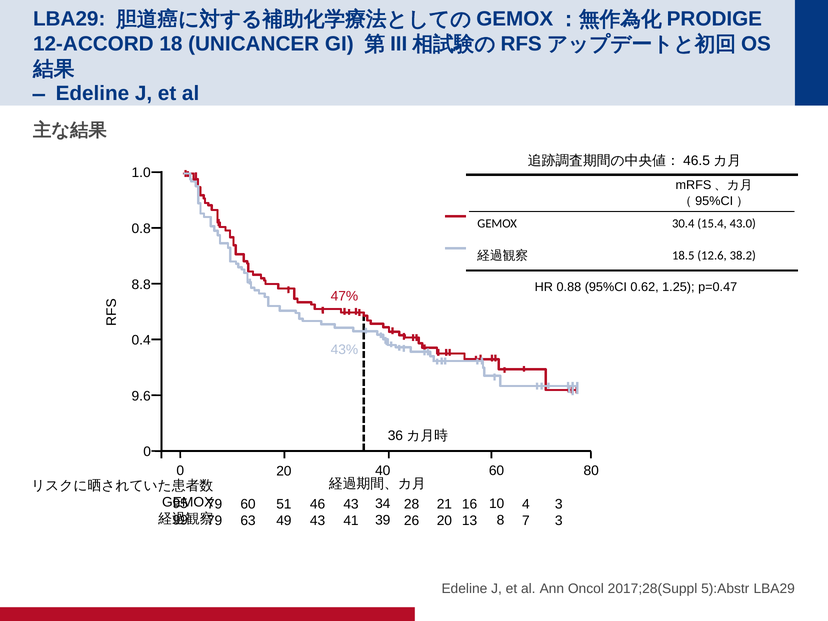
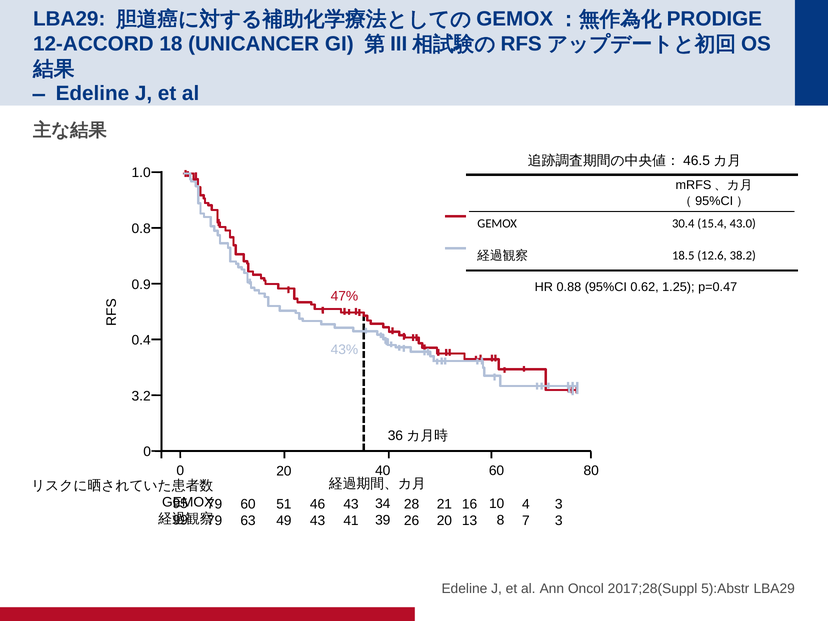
8.8: 8.8 -> 0.9
9.6: 9.6 -> 3.2
